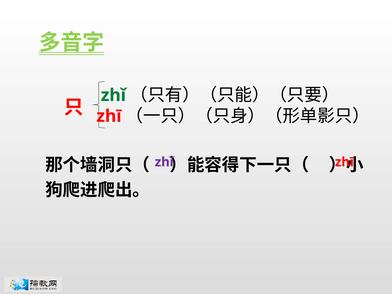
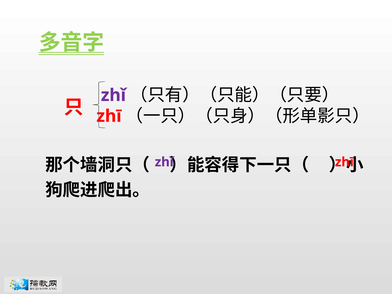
zhǐ at (113, 95) colour: green -> purple
